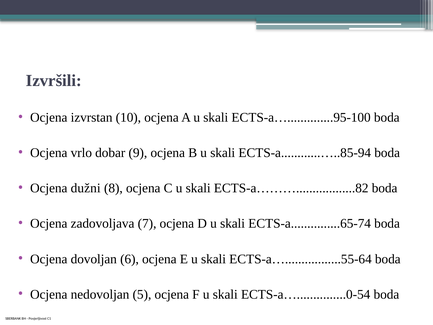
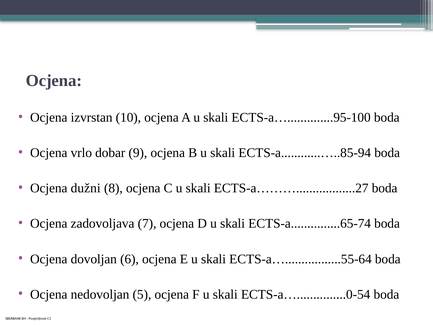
Izvršili at (54, 81): Izvršili -> Ocjena
ECTS-a………..................82: ECTS-a………..................82 -> ECTS-a………..................27
